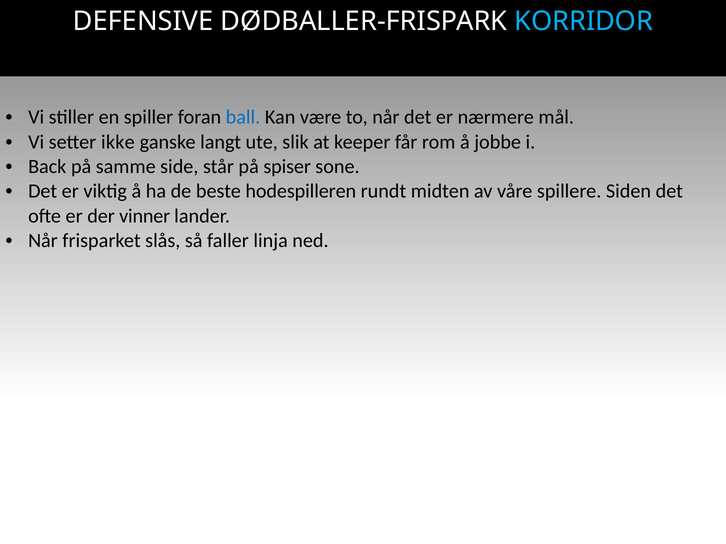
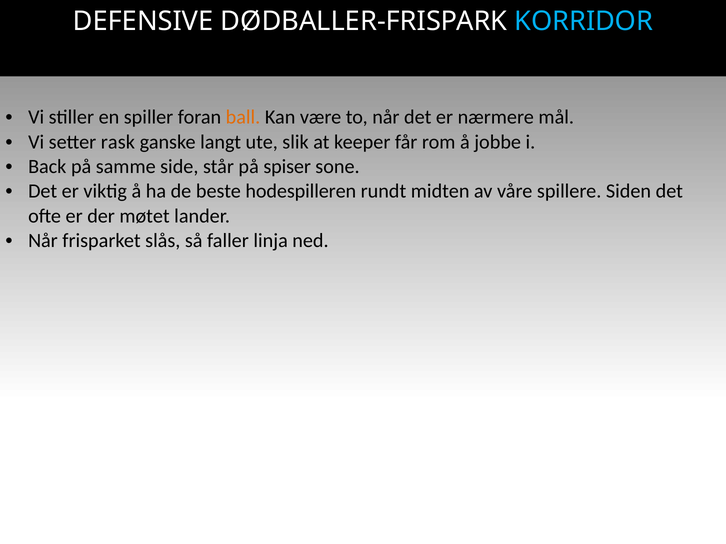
ball colour: blue -> orange
ikke: ikke -> rask
vinner: vinner -> møtet
